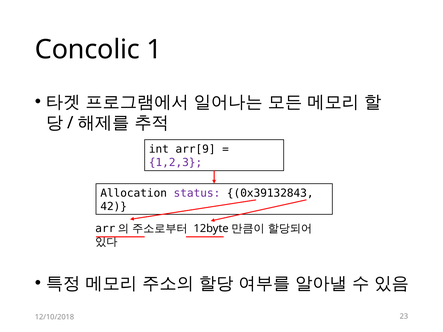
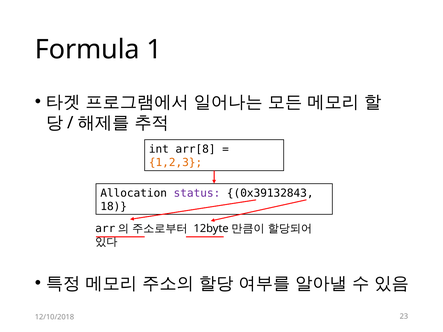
Concolic: Concolic -> Formula
arr[9: arr[9 -> arr[8
1,2,3 colour: purple -> orange
42: 42 -> 18
